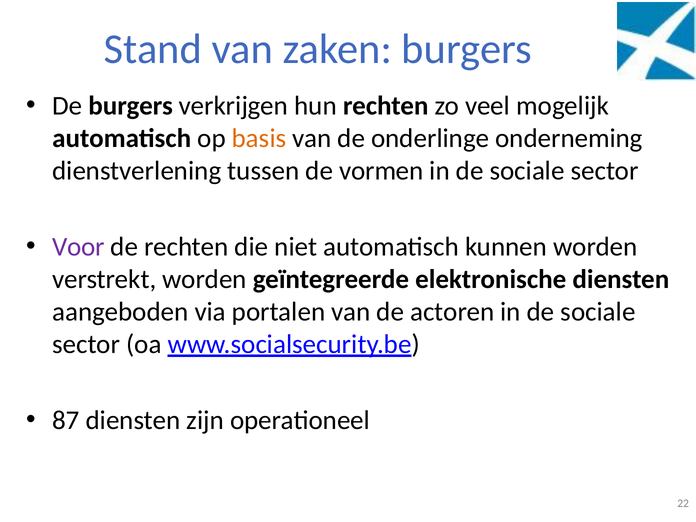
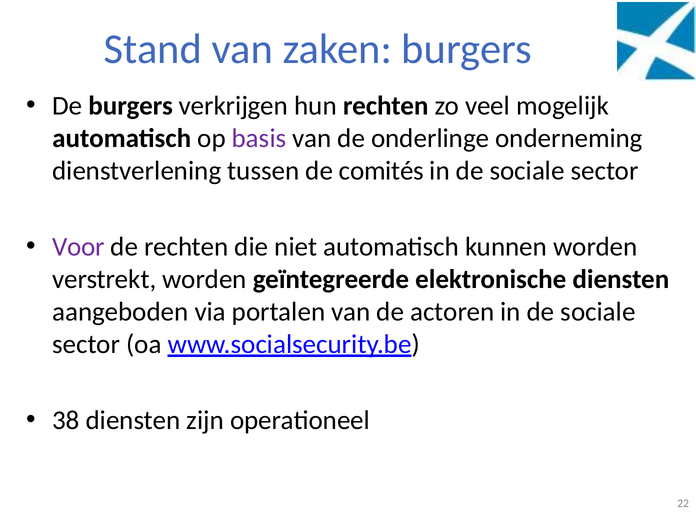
basis colour: orange -> purple
vormen: vormen -> comités
87: 87 -> 38
